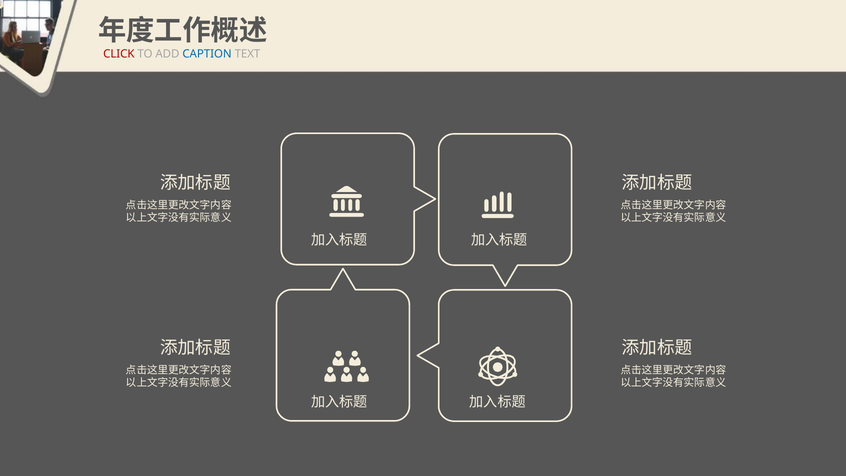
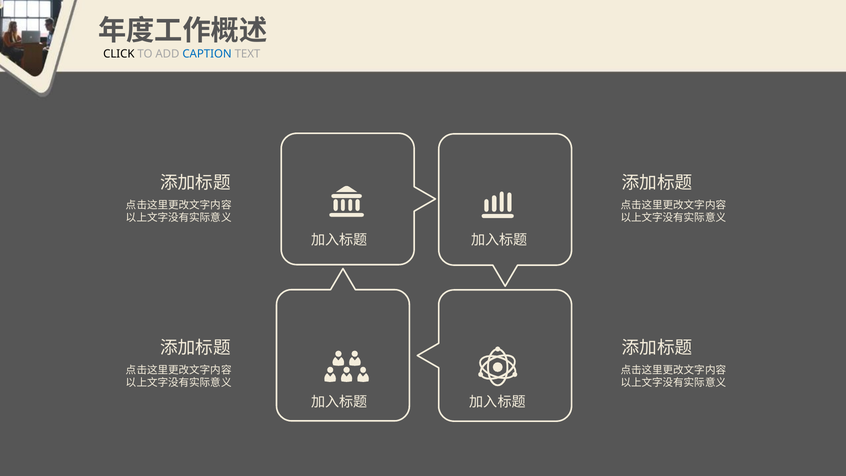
CLICK colour: red -> black
